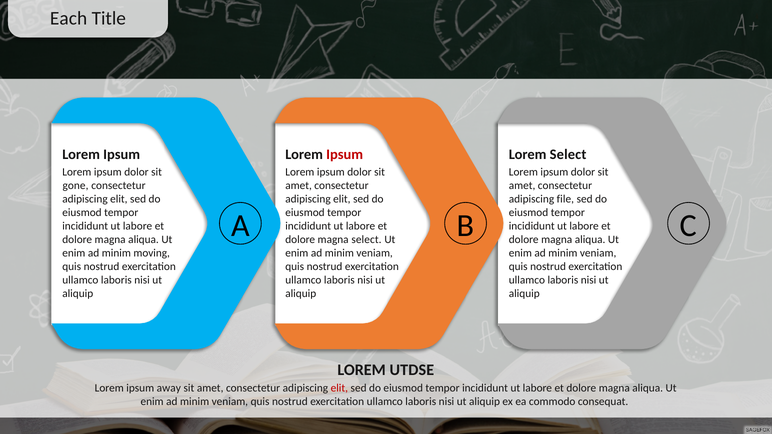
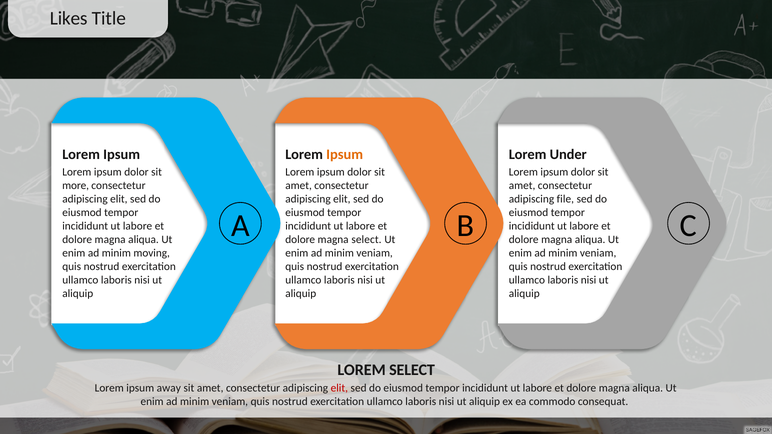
Each: Each -> Likes
Ipsum at (345, 155) colour: red -> orange
Lorem Select: Select -> Under
gone: gone -> more
LOREM UTDSE: UTDSE -> SELECT
